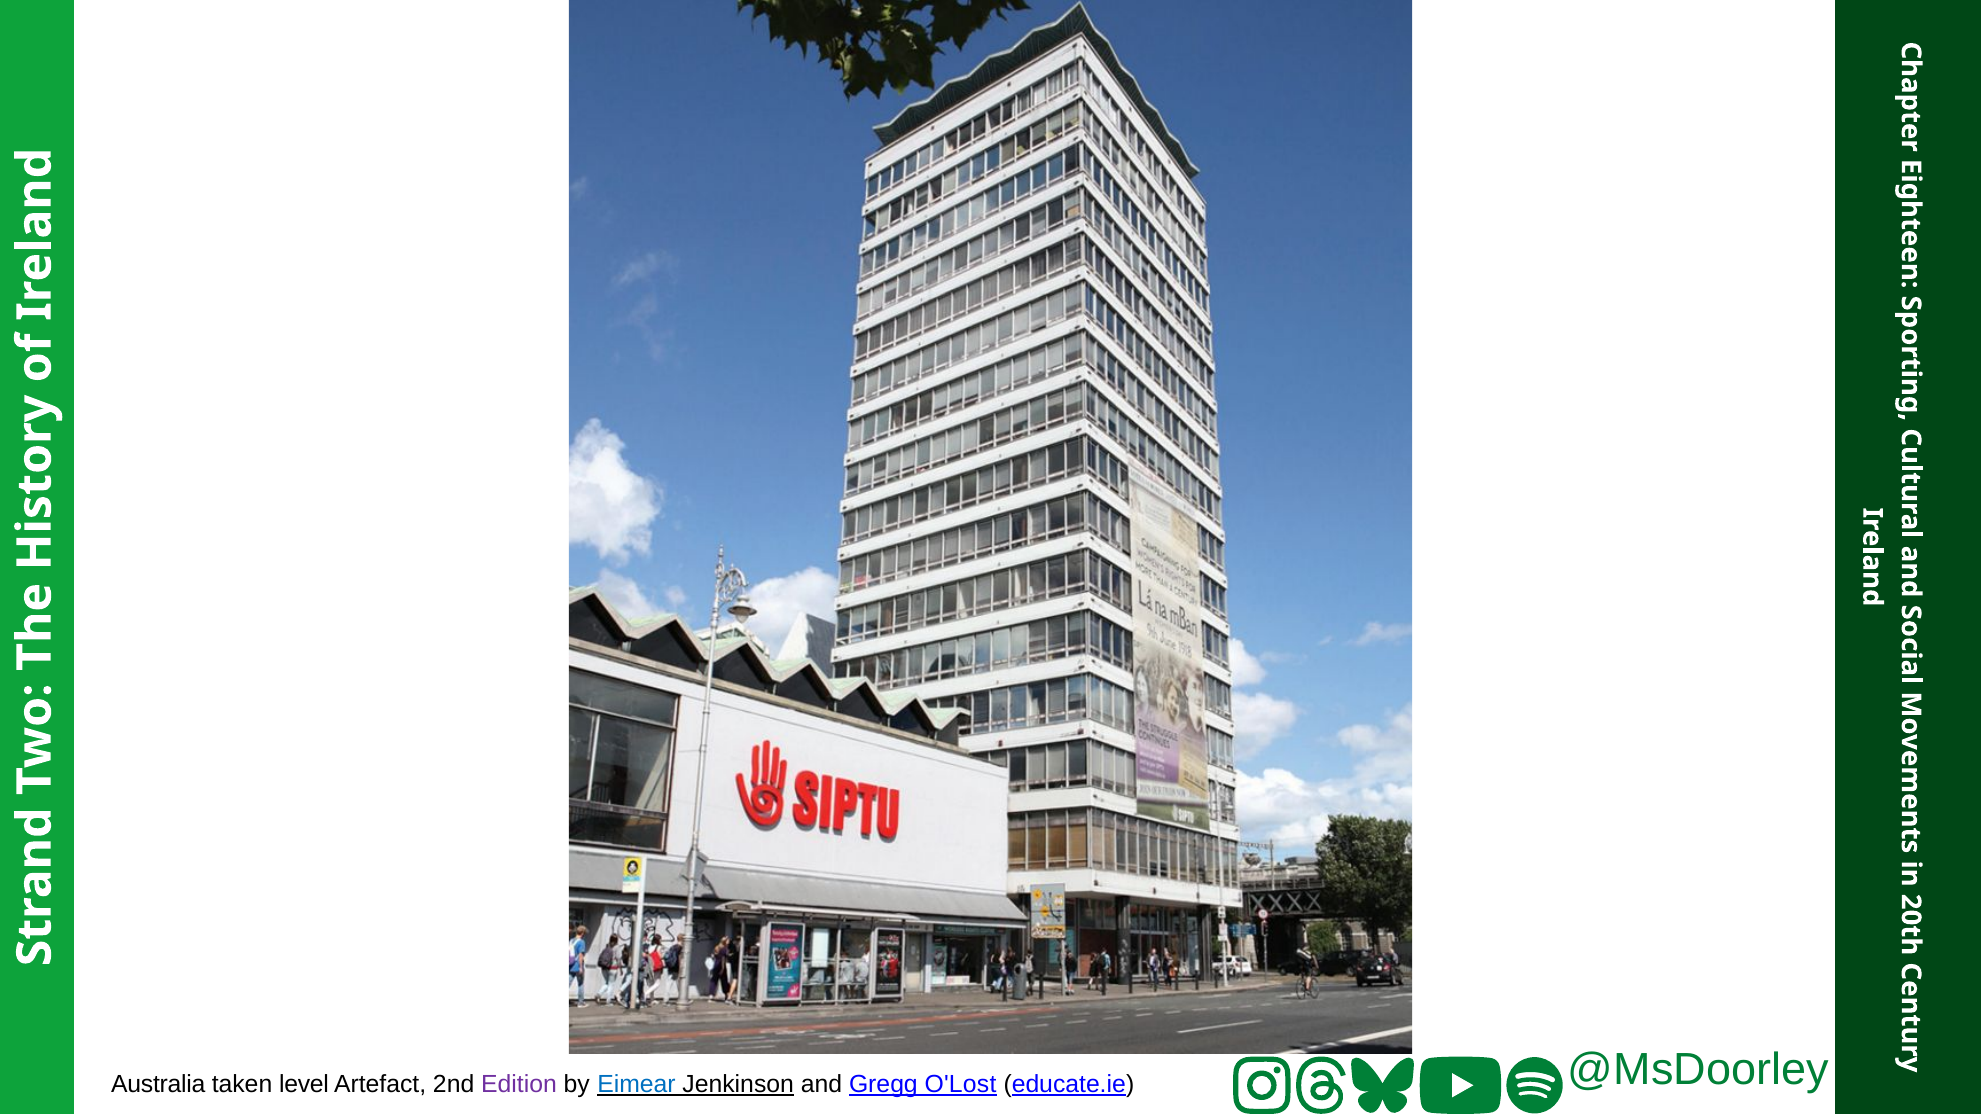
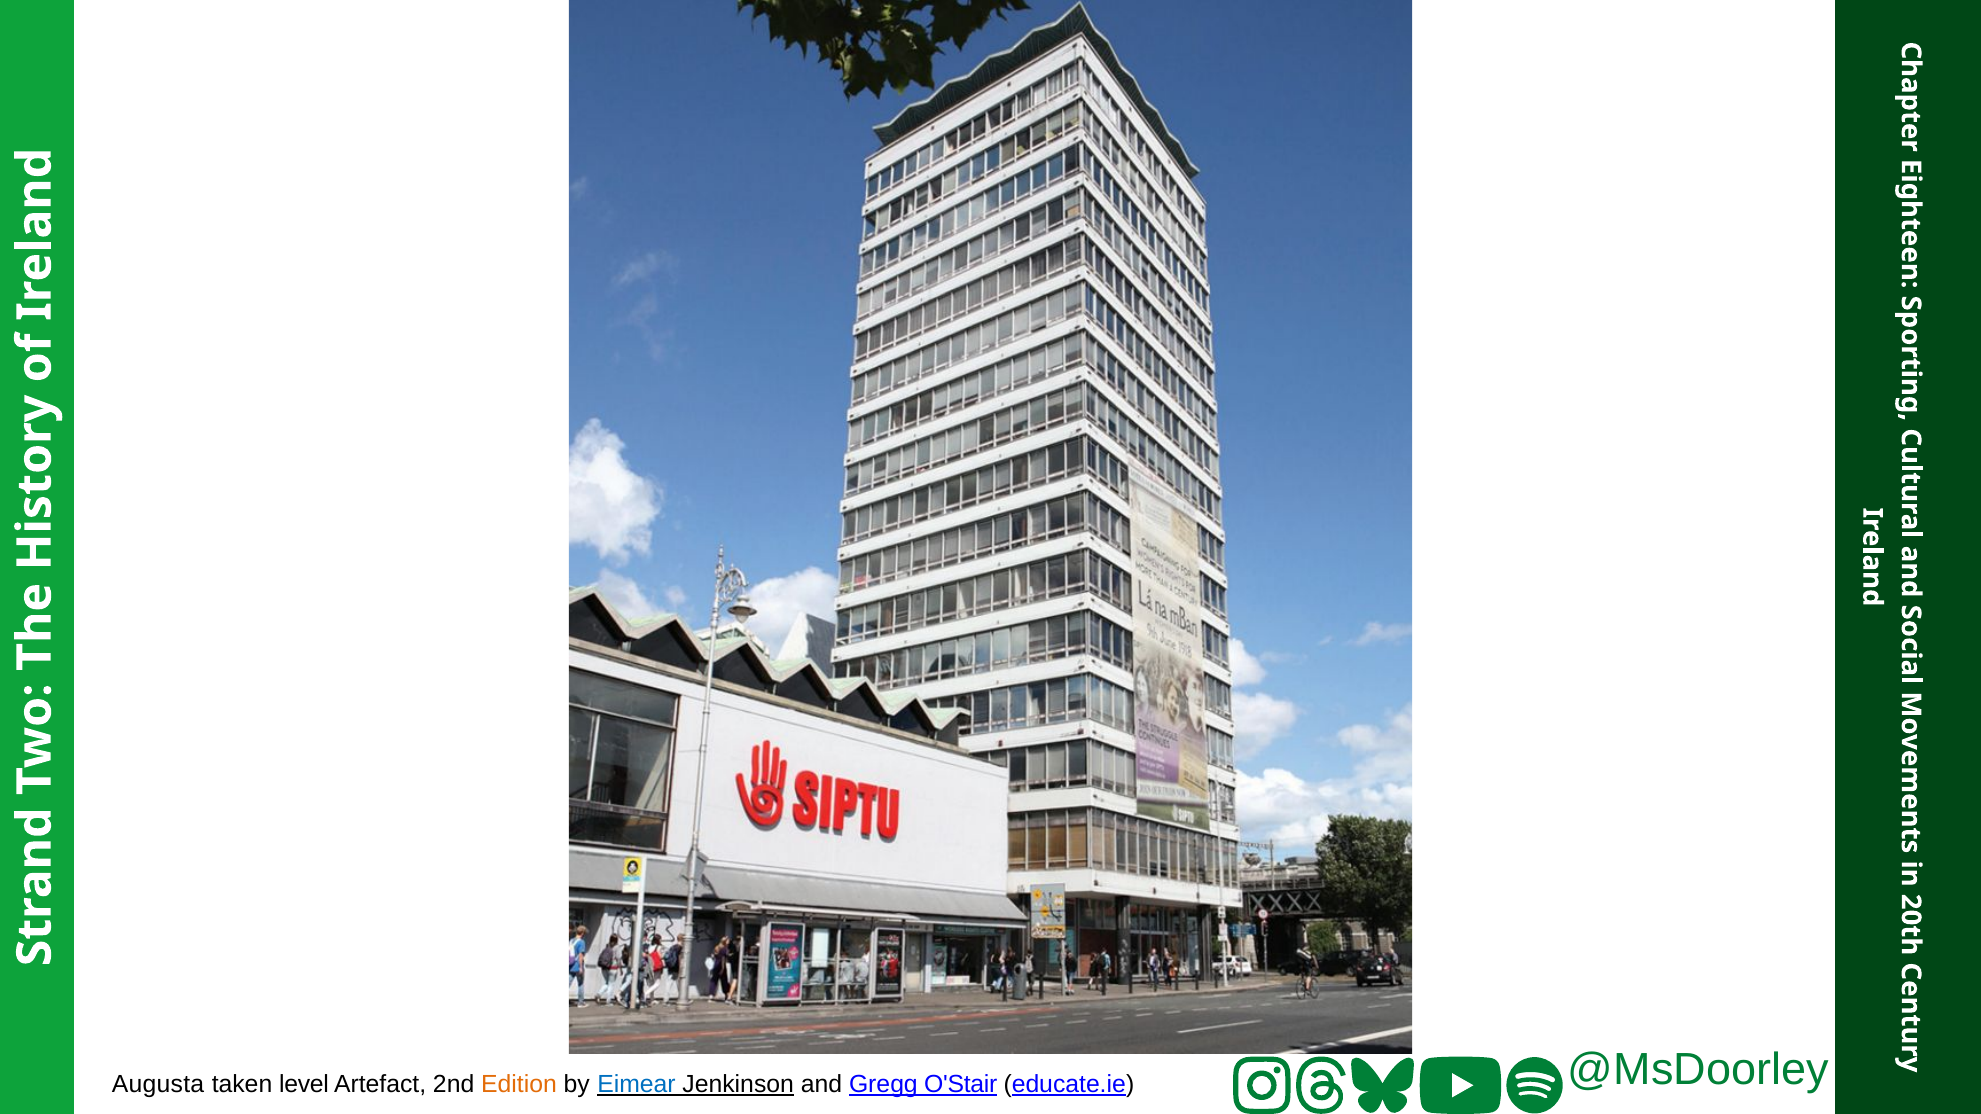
Australia: Australia -> Augusta
Edition colour: purple -> orange
O'Lost: O'Lost -> O'Stair
